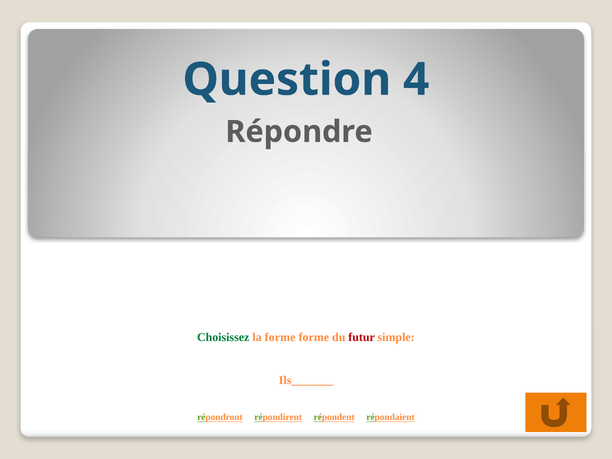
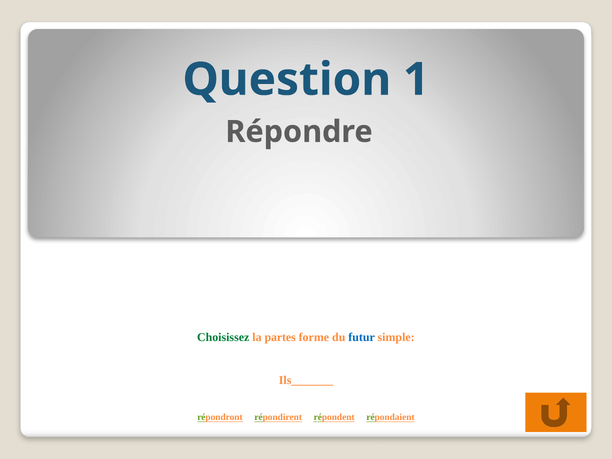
4: 4 -> 1
la forme: forme -> partes
futur colour: red -> blue
